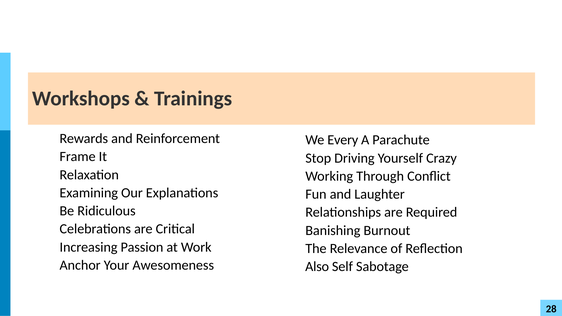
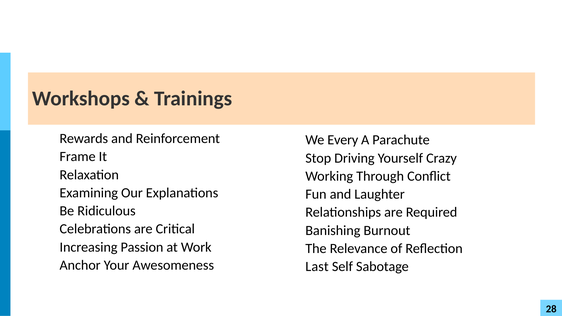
Also: Also -> Last
